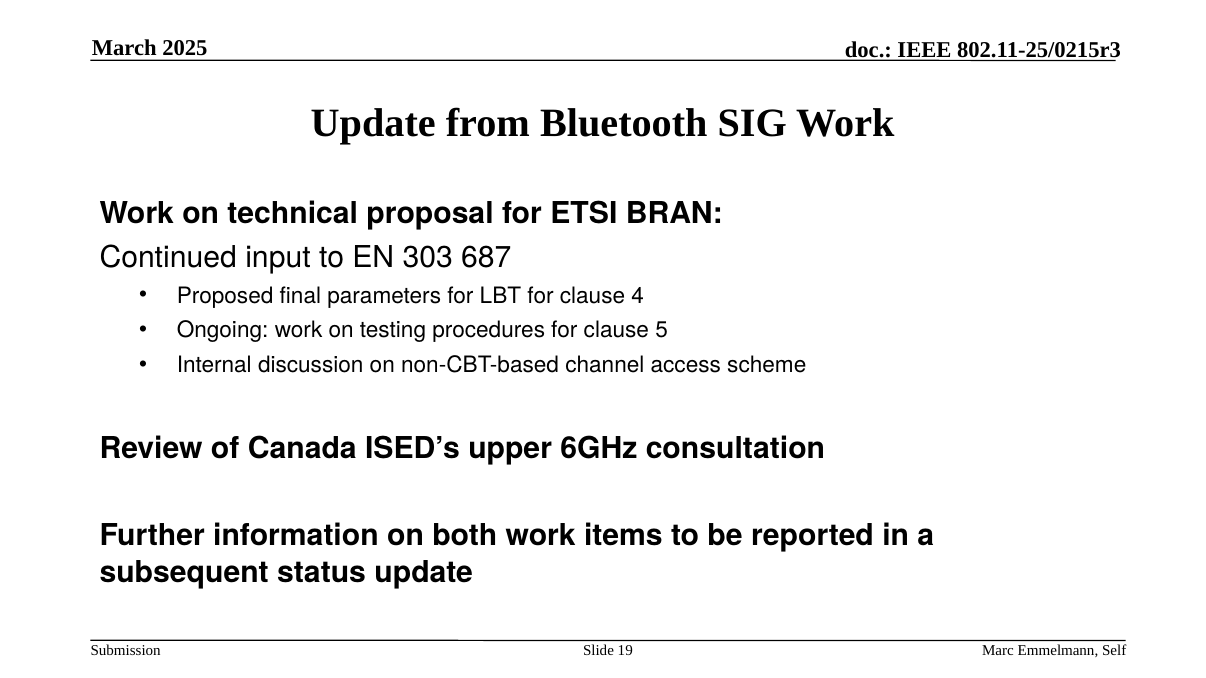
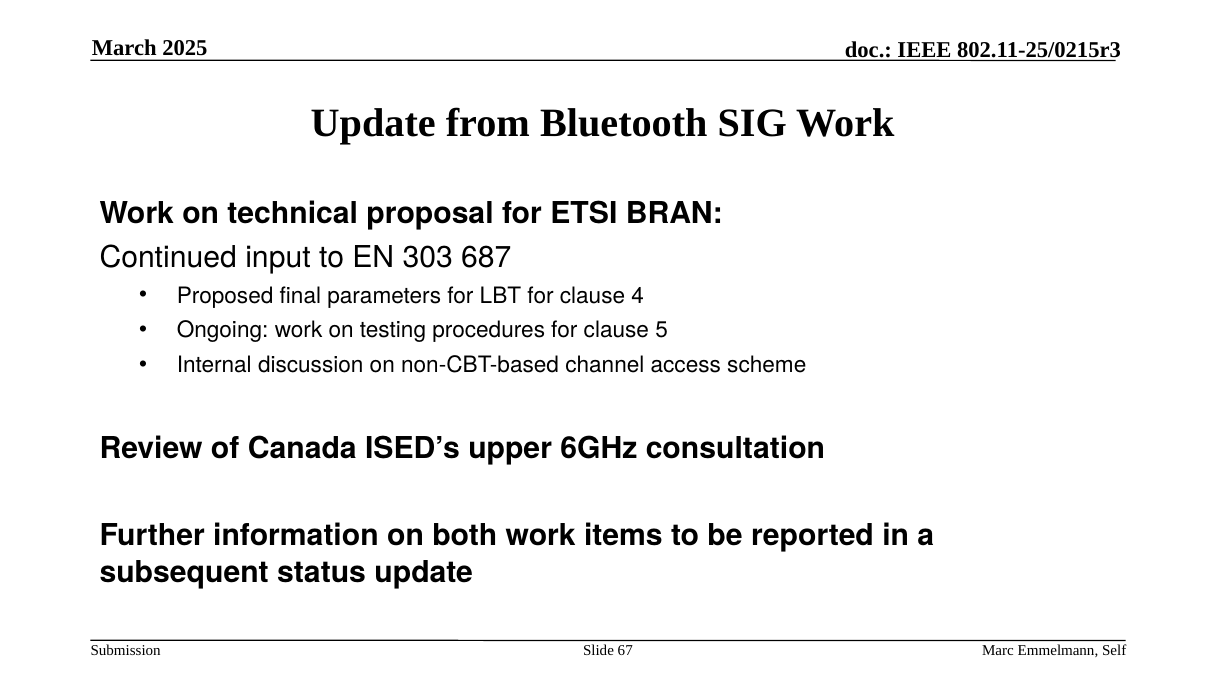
19: 19 -> 67
